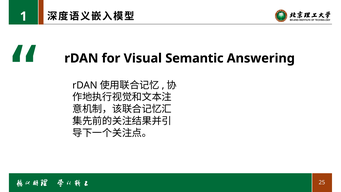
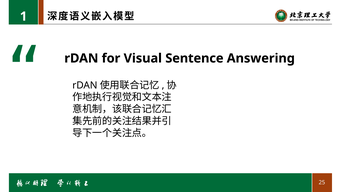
Semantic: Semantic -> Sentence
